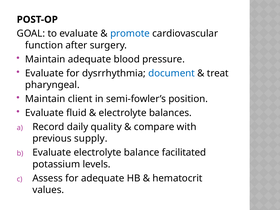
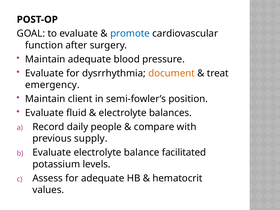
document colour: blue -> orange
pharyngeal: pharyngeal -> emergency
quality: quality -> people
